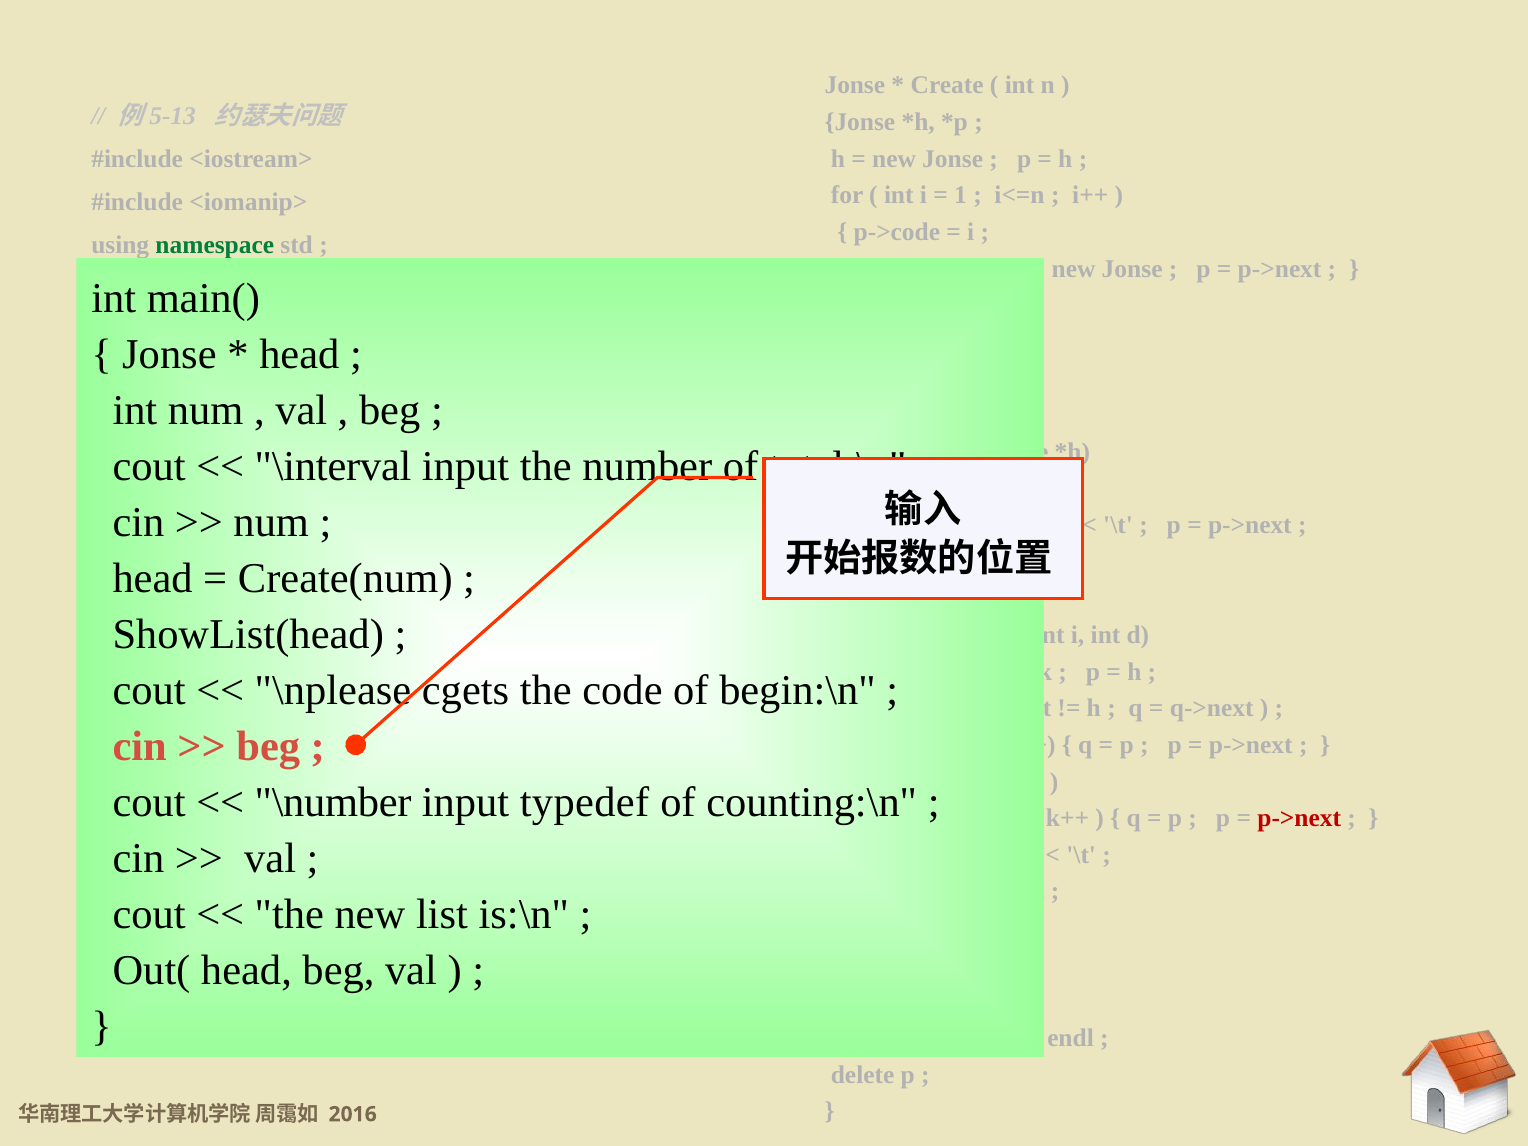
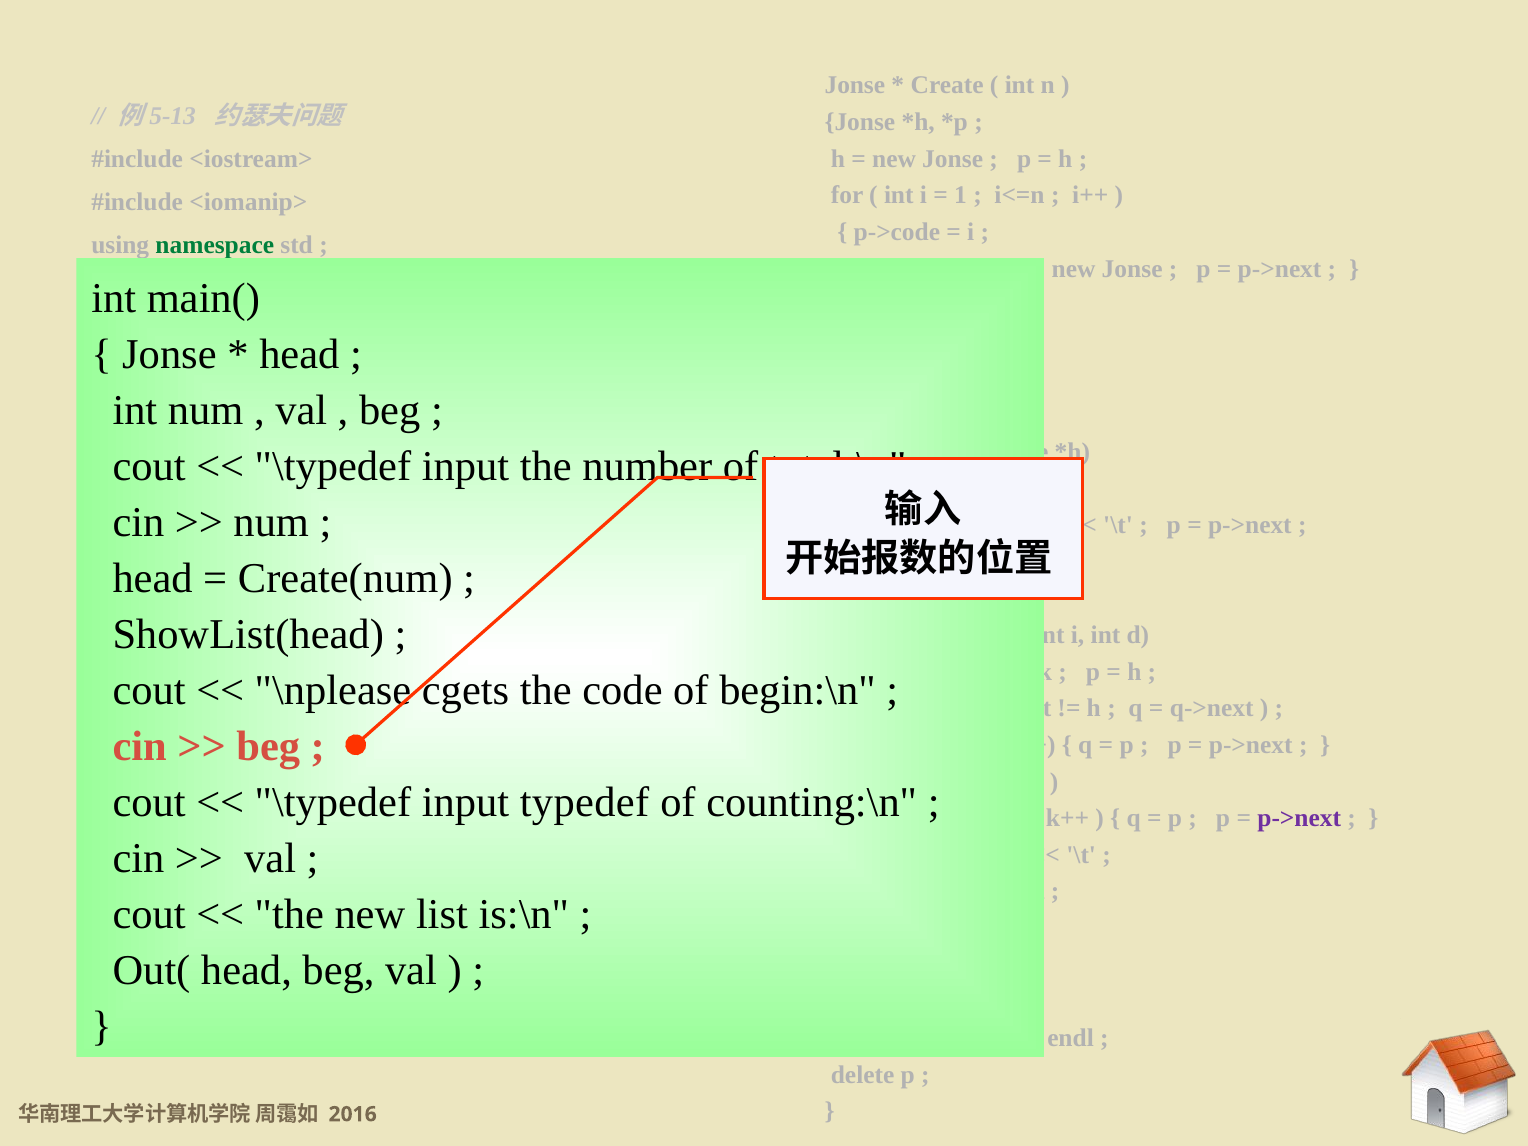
\interval at (333, 467): \interval -> \typedef
\number at (333, 803): \number -> \typedef
p->next at (1299, 818) colour: red -> purple
